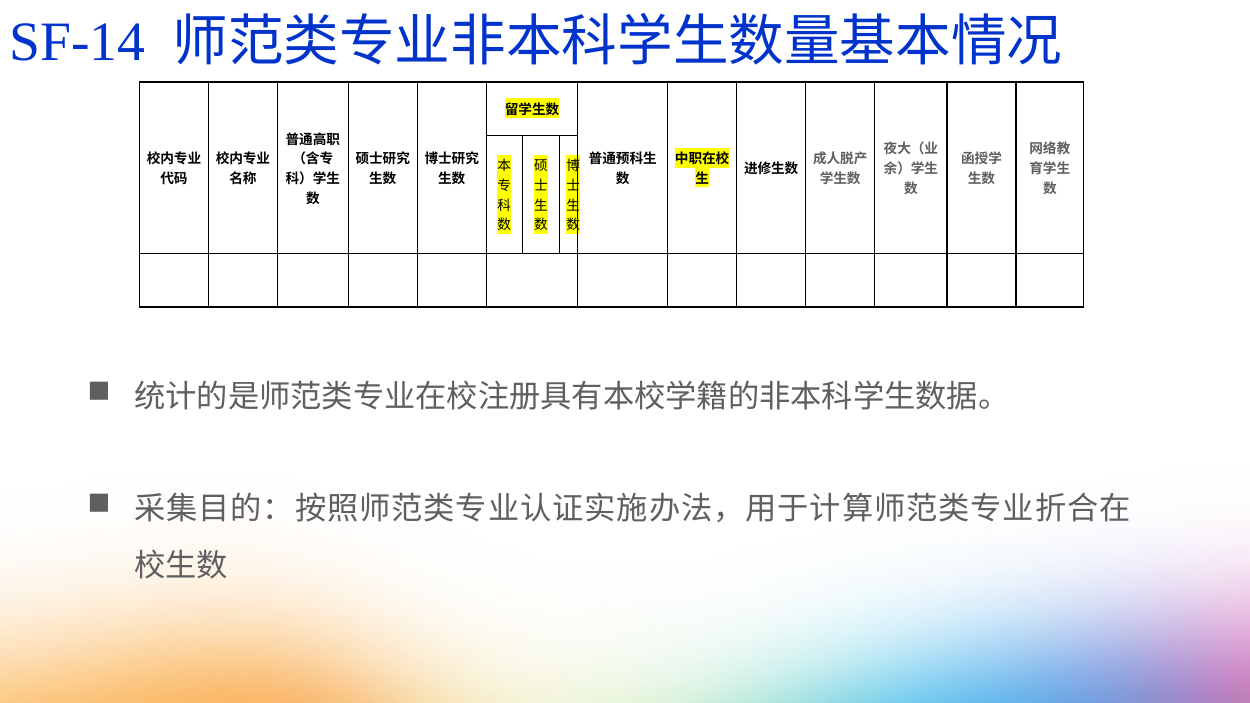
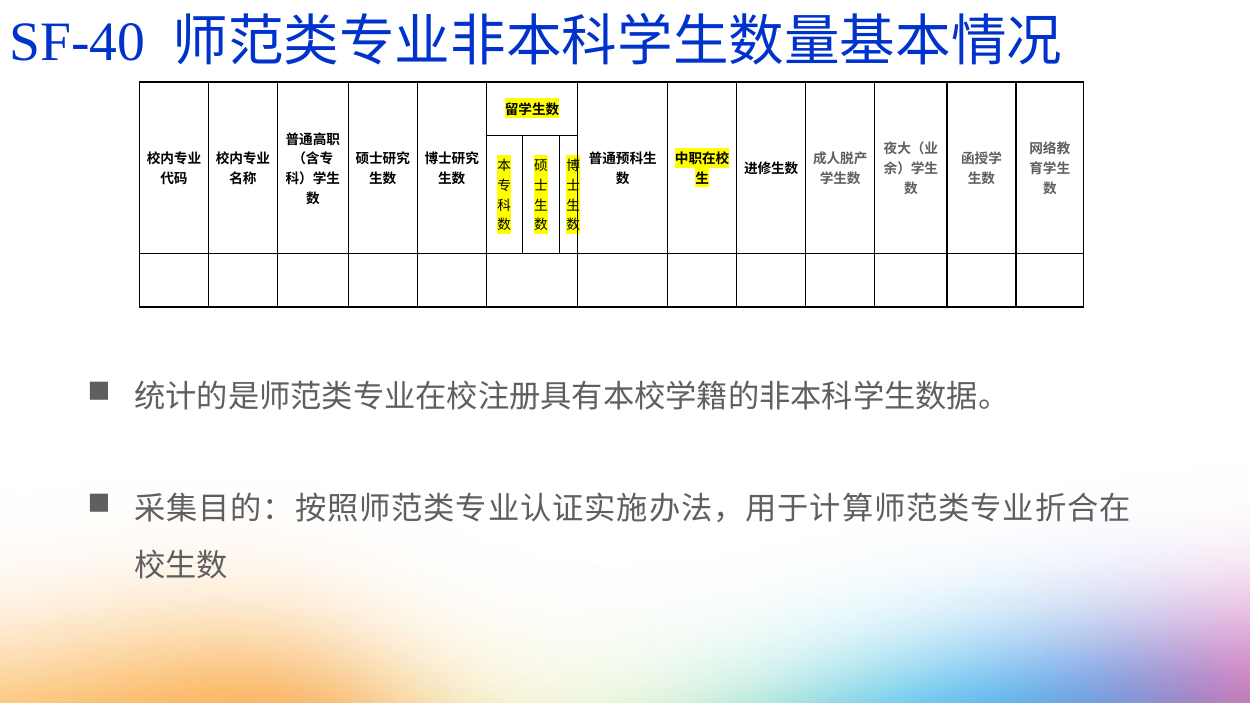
SF-14: SF-14 -> SF-40
